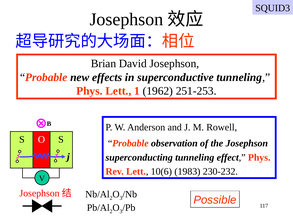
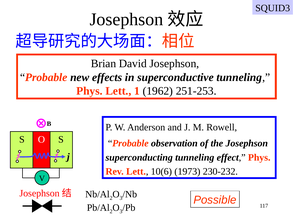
1983: 1983 -> 1973
